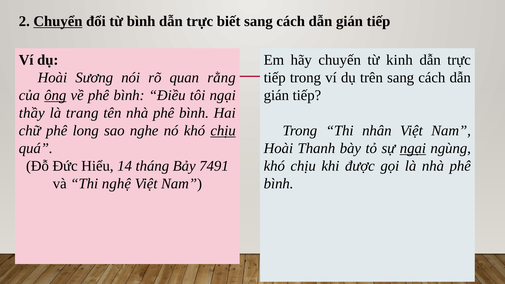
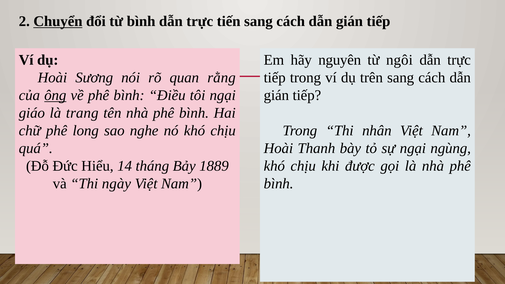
biết: biết -> tiến
chuyến: chuyến -> nguyên
kinh: kinh -> ngôi
thầy: thầy -> giáo
chịu at (223, 131) underline: present -> none
ngại at (413, 148) underline: present -> none
7491: 7491 -> 1889
nghệ: nghệ -> ngày
